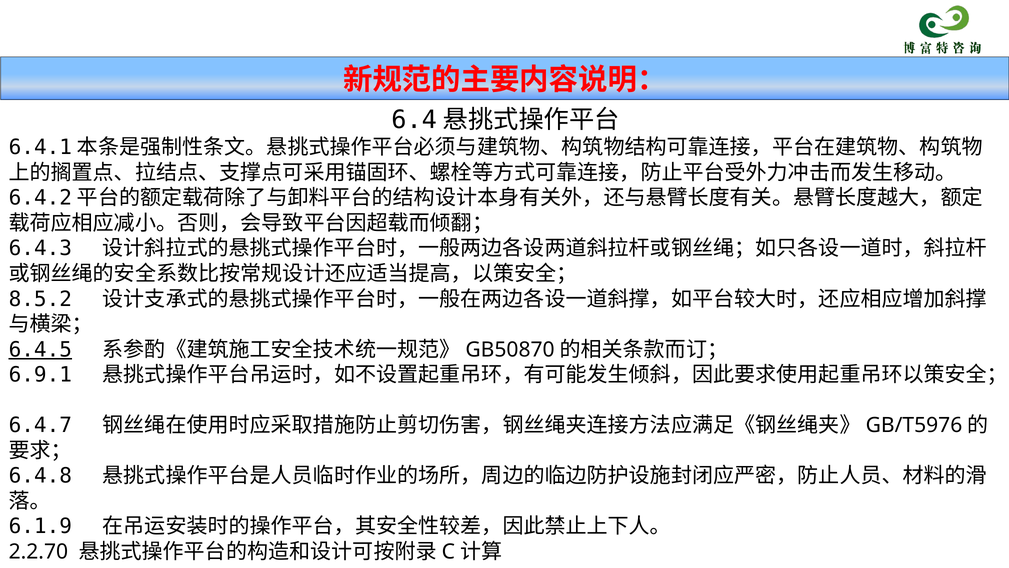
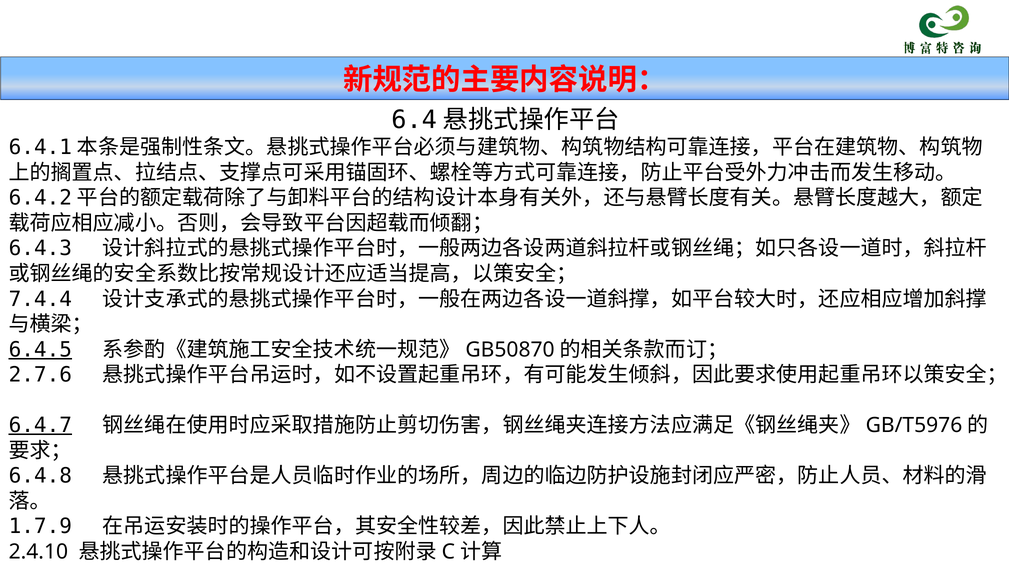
8.5.2: 8.5.2 -> 7.4.4
6.9.1: 6.9.1 -> 2.7.6
6.4.7 underline: none -> present
6.1.9: 6.1.9 -> 1.7.9
2.2.70: 2.2.70 -> 2.4.10
